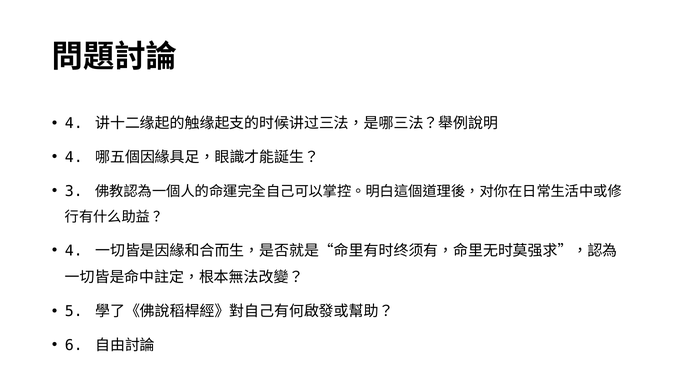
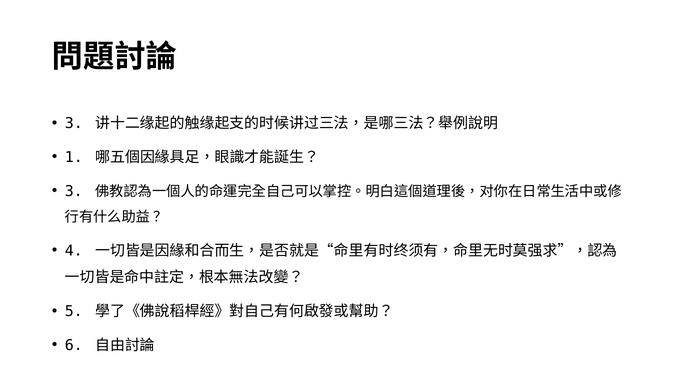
4 at (74, 124): 4 -> 3
4 at (74, 158): 4 -> 1
